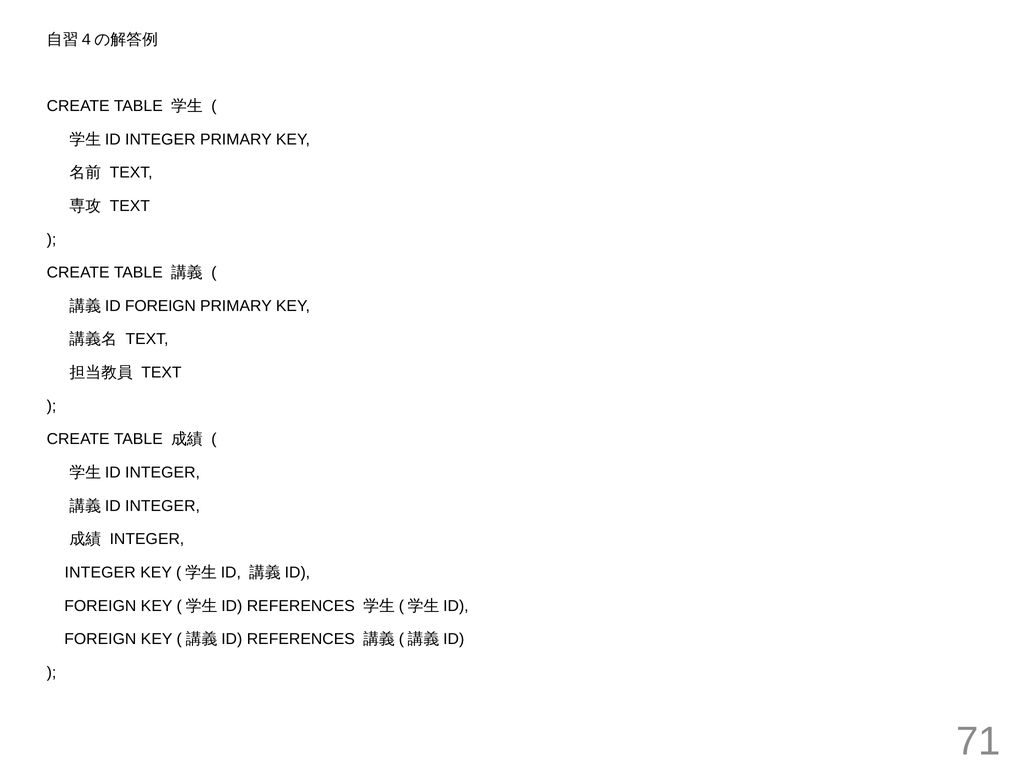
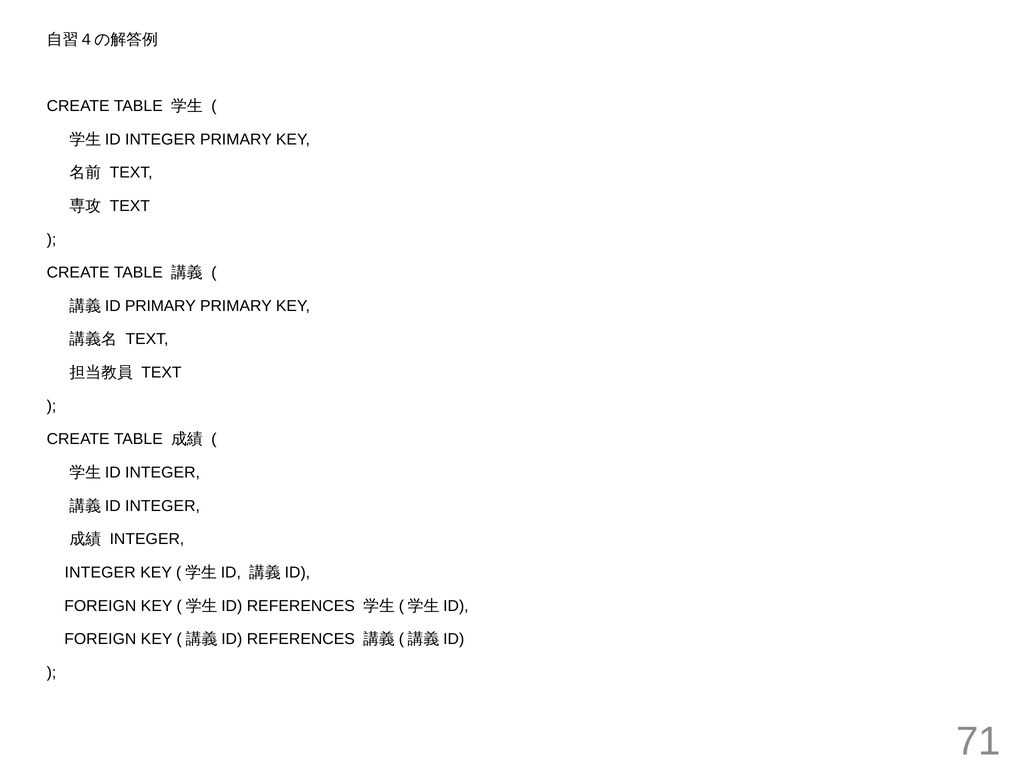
FOREIGN at (160, 306): FOREIGN -> PRIMARY
